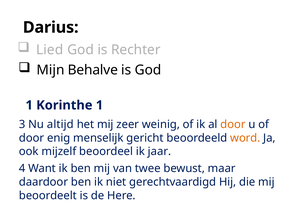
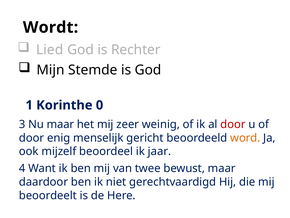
Darius: Darius -> Wordt
Behalve: Behalve -> Stemde
Korinthe 1: 1 -> 0
Nu altijd: altijd -> maar
door at (233, 124) colour: orange -> red
